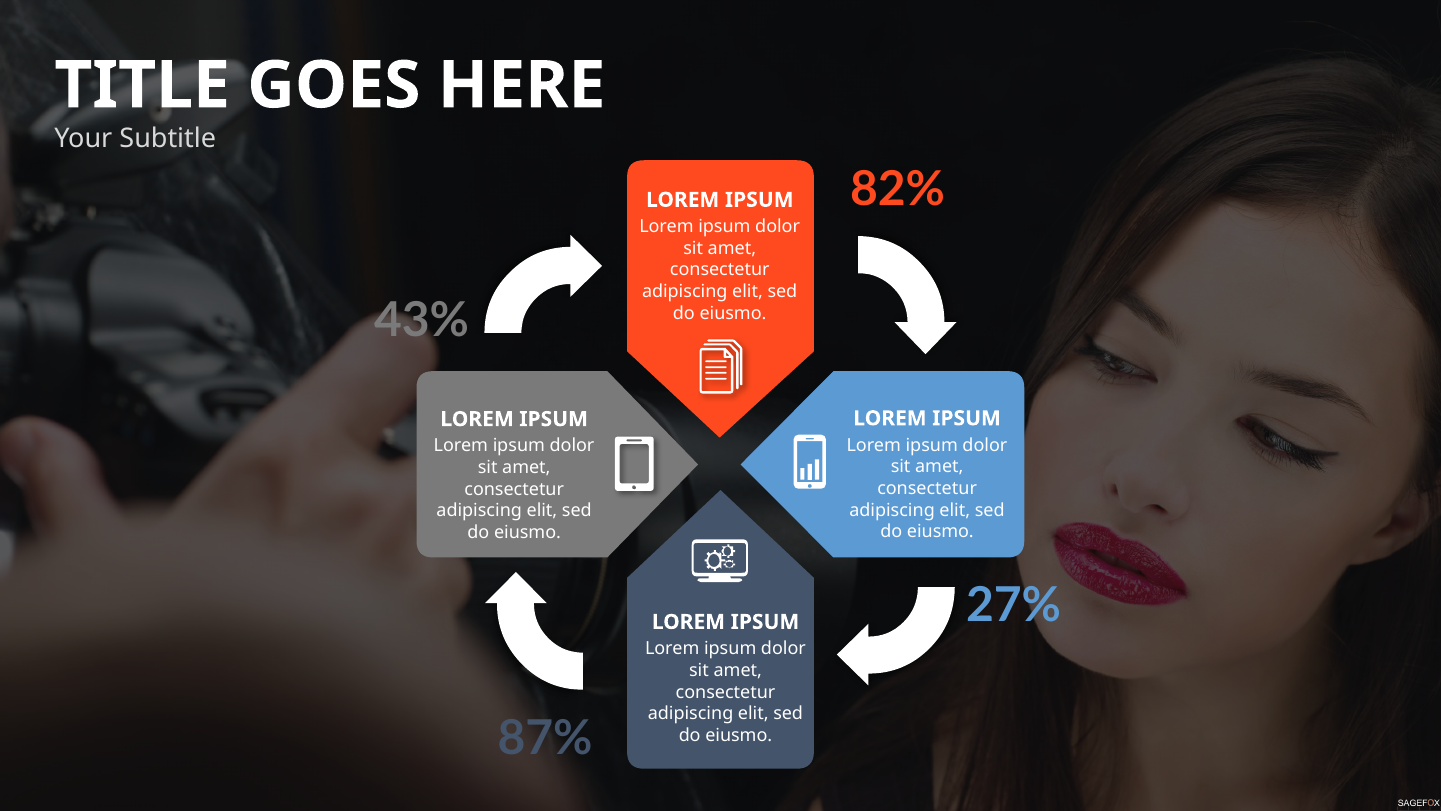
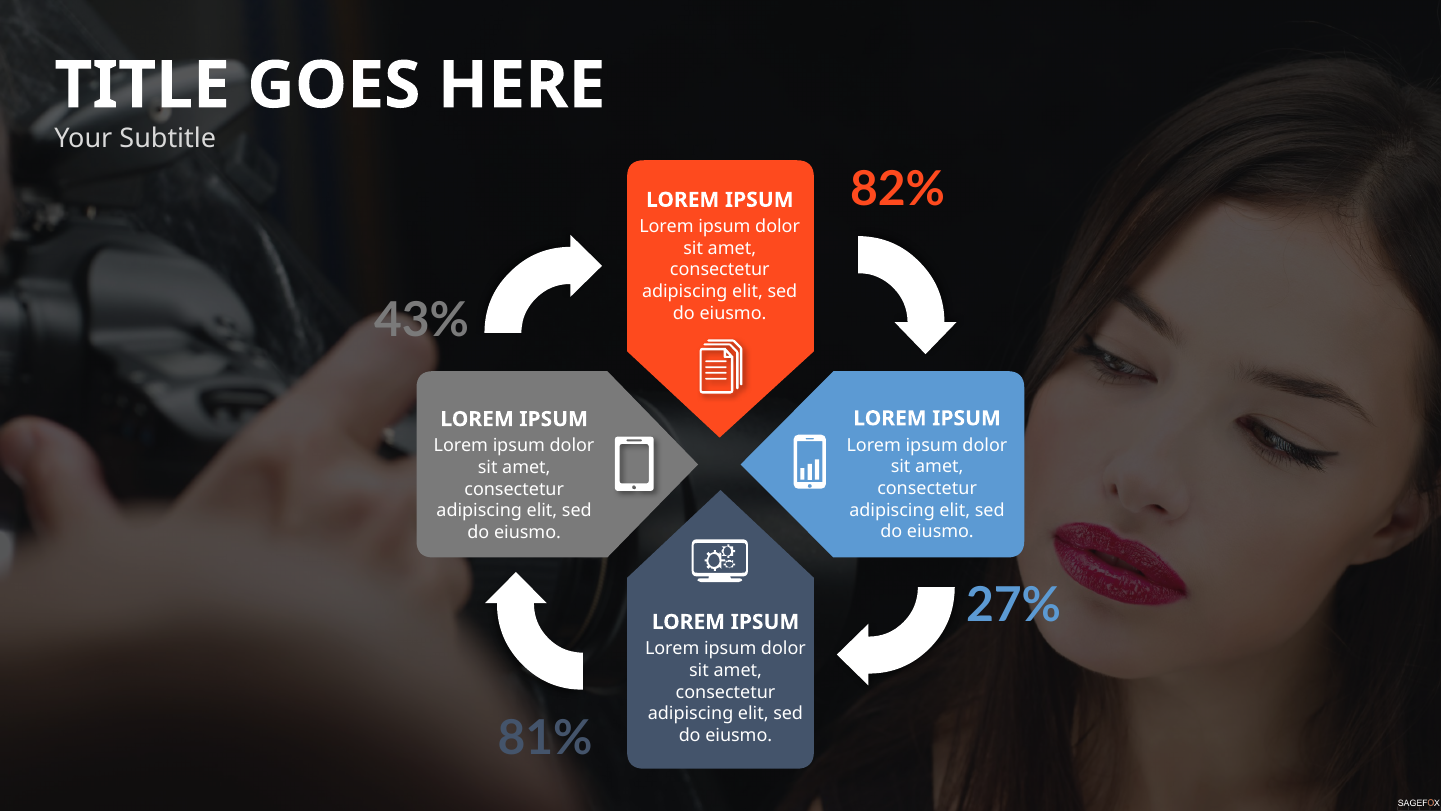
87%: 87% -> 81%
